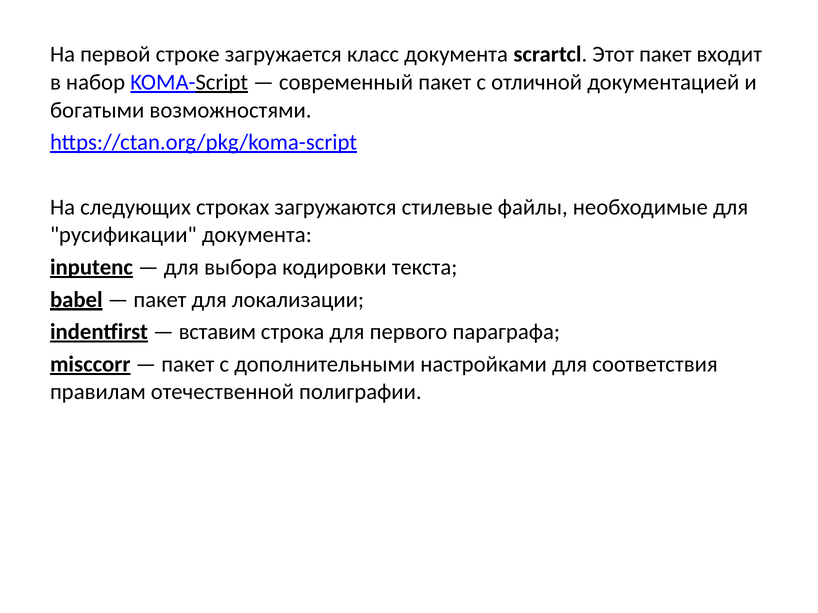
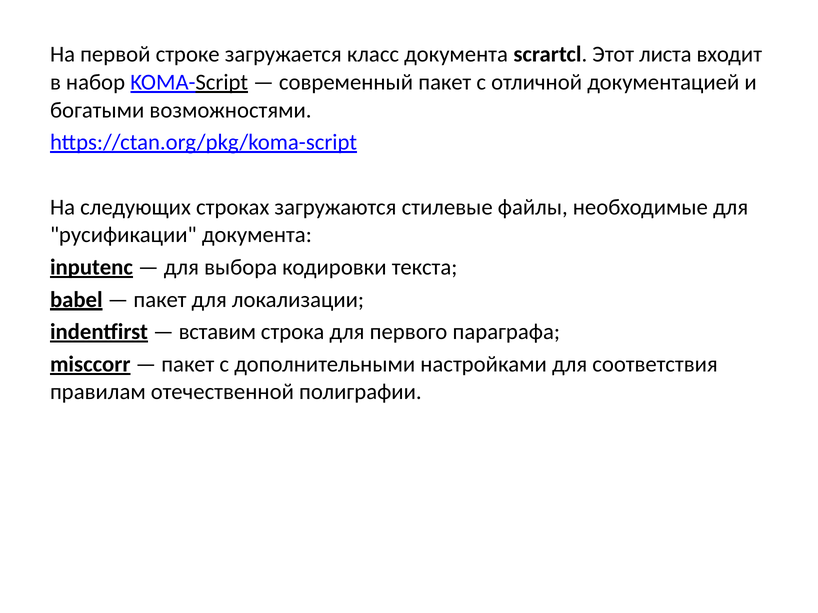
Этот пакет: пакет -> листа
